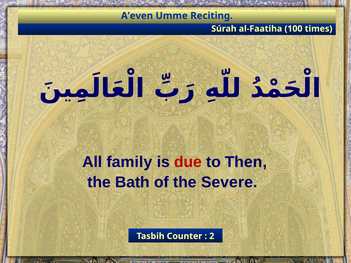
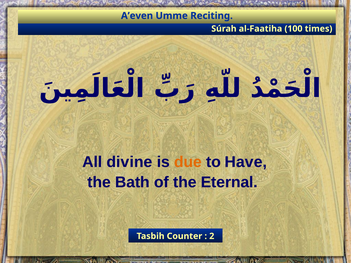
family: family -> divine
due colour: red -> orange
Then: Then -> Have
Severe: Severe -> Eternal
